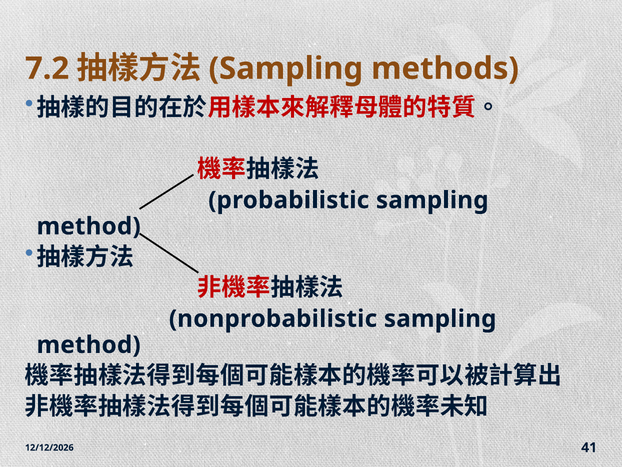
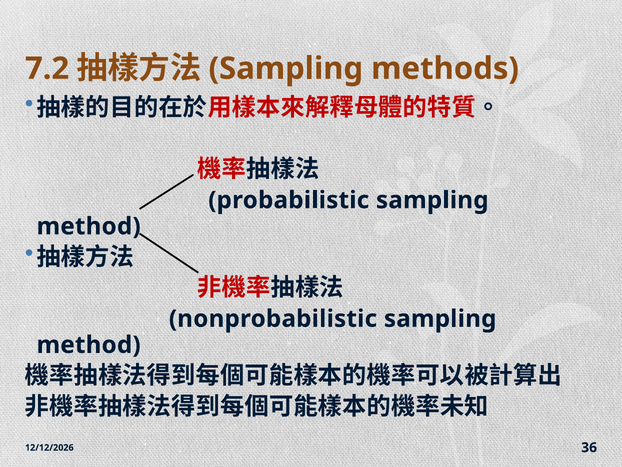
41: 41 -> 36
